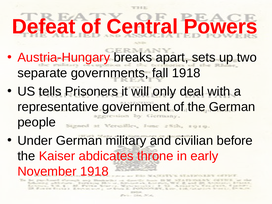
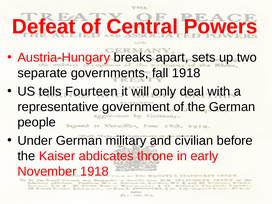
Prisoners: Prisoners -> Fourteen
